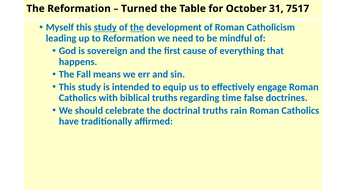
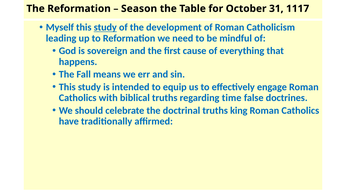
Turned: Turned -> Season
7517: 7517 -> 1117
the at (137, 27) underline: present -> none
rain: rain -> king
